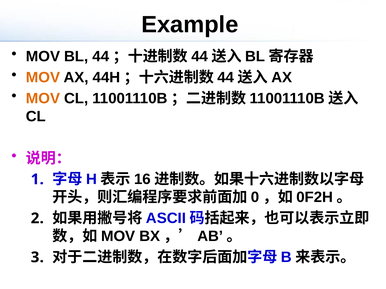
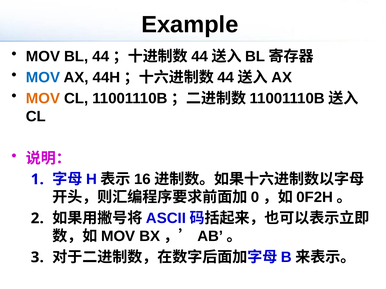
MOV at (43, 77) colour: orange -> blue
